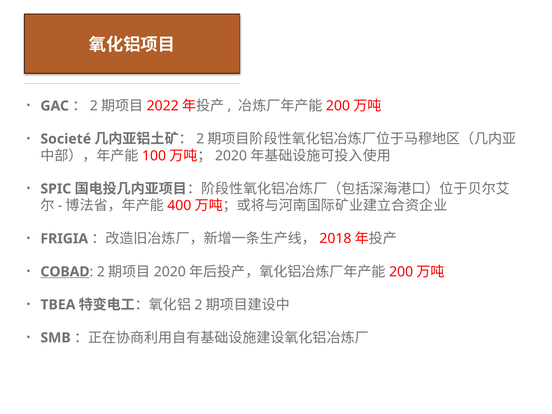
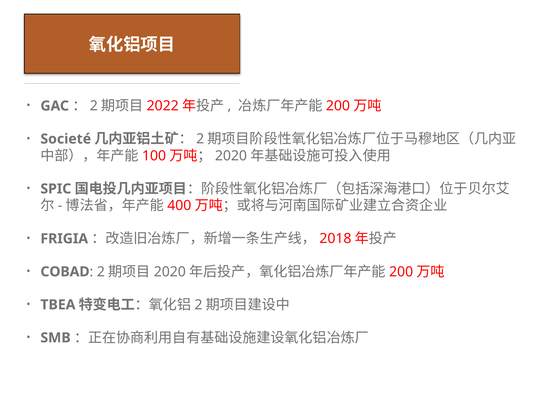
COBAD underline: present -> none
